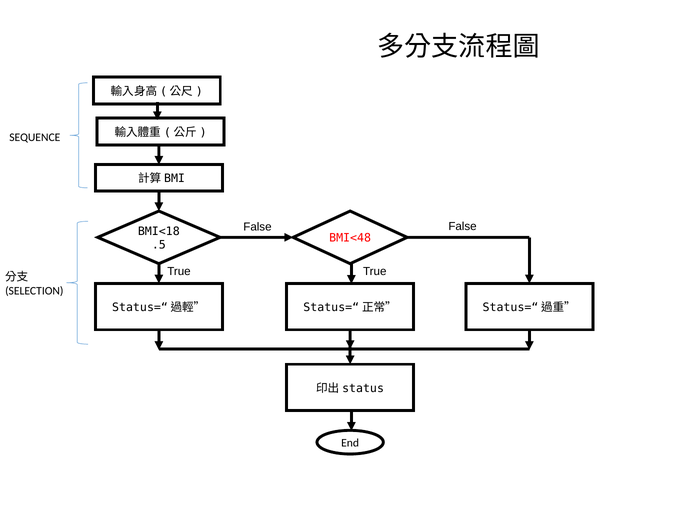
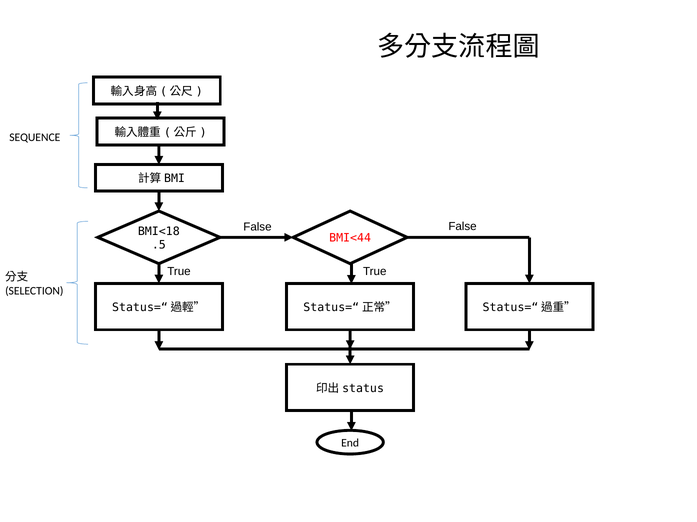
BMI<48: BMI<48 -> BMI<44
